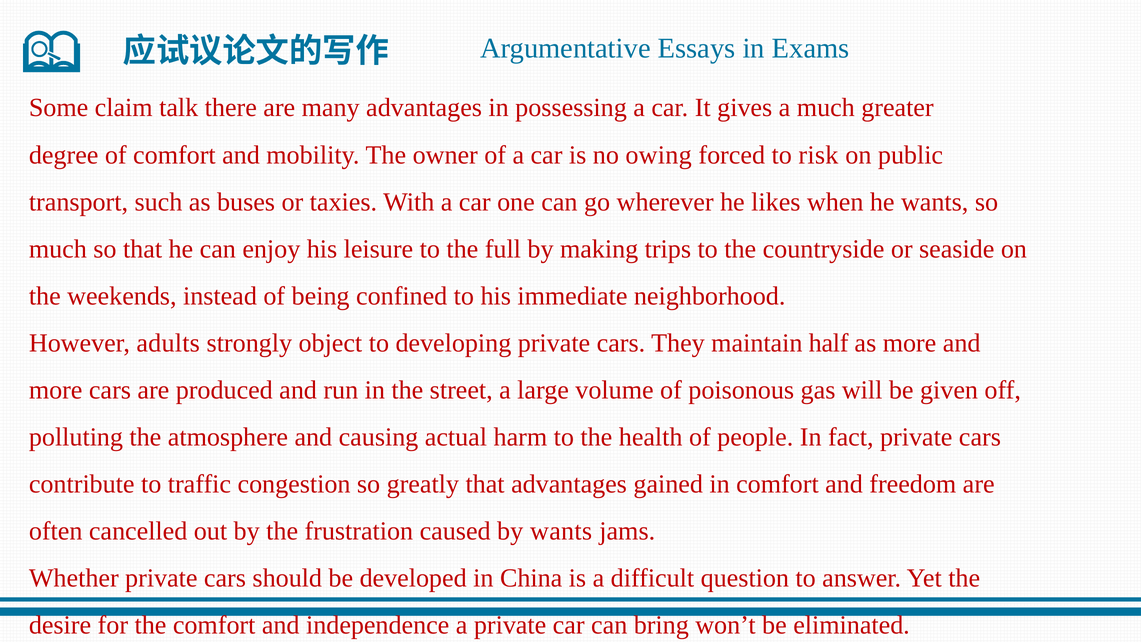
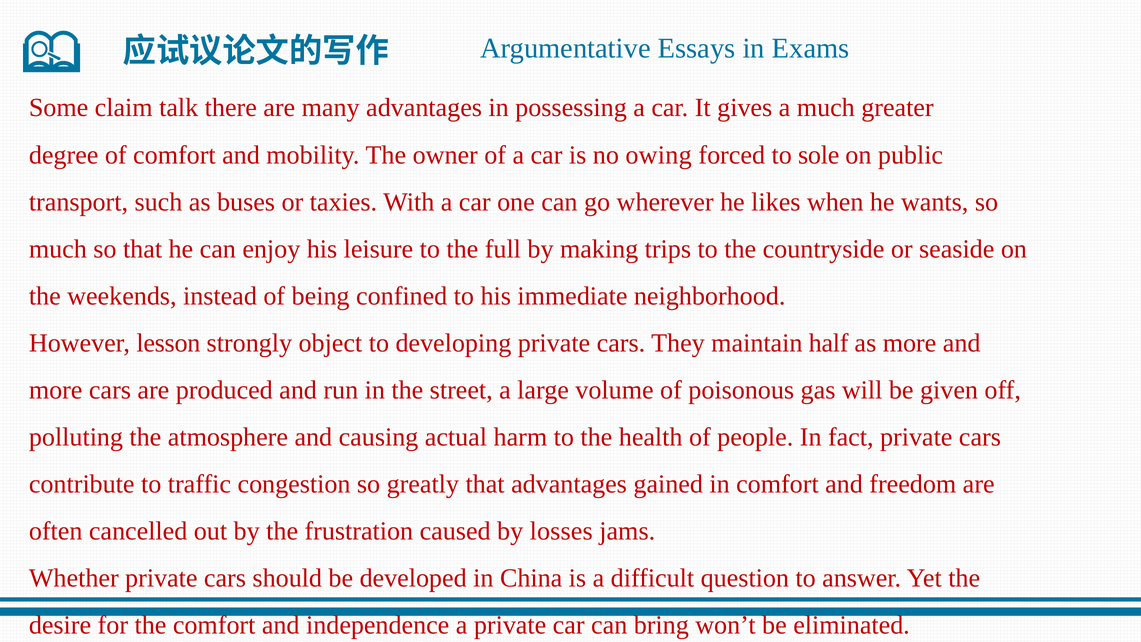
risk: risk -> sole
adults: adults -> lesson
by wants: wants -> losses
